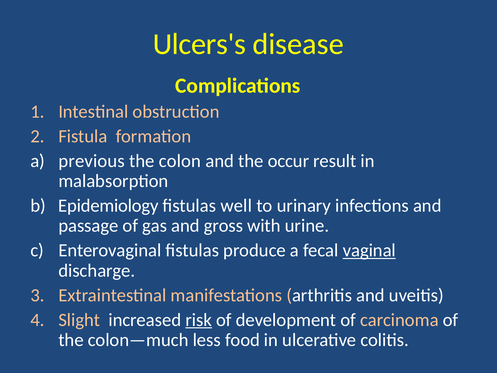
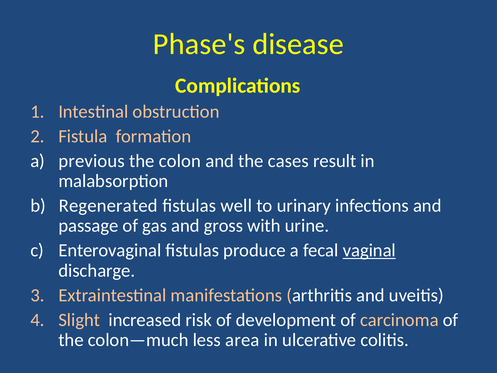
Ulcers's: Ulcers's -> Phase's
occur: occur -> cases
Epidemiology: Epidemiology -> Regenerated
risk underline: present -> none
food: food -> area
